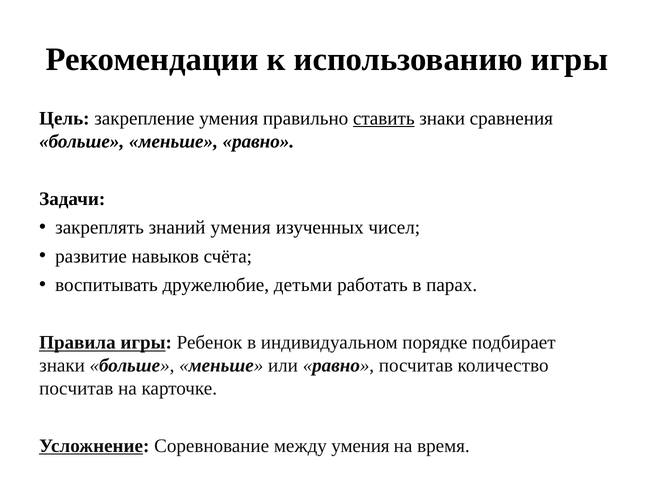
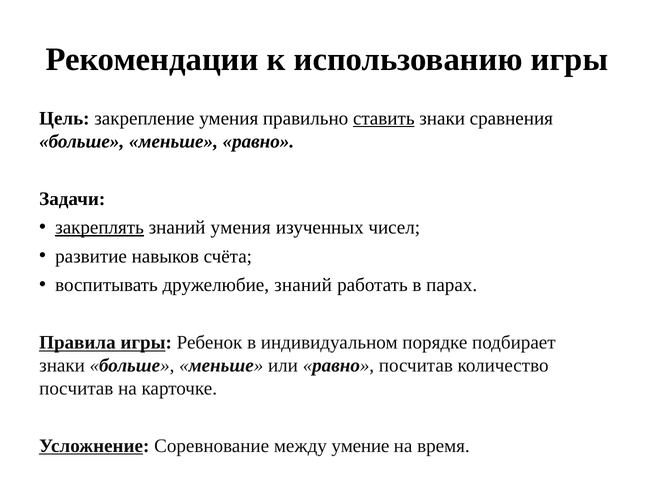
закреплять underline: none -> present
дружелюбие детьми: детьми -> знаний
между умения: умения -> умение
